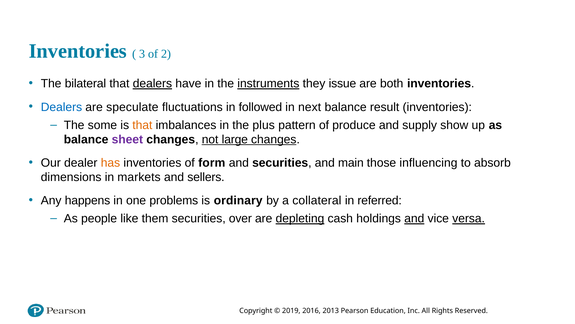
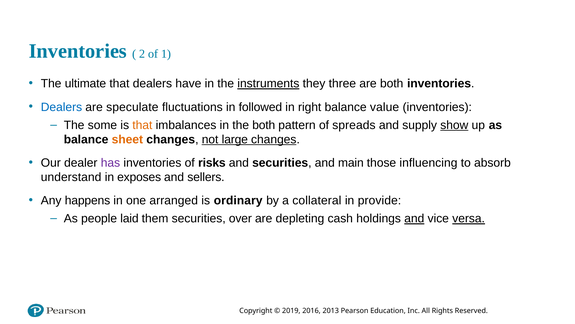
3: 3 -> 2
2: 2 -> 1
bilateral: bilateral -> ultimate
dealers at (152, 83) underline: present -> none
issue: issue -> three
next: next -> right
result: result -> value
the plus: plus -> both
produce: produce -> spreads
show underline: none -> present
sheet colour: purple -> orange
has colour: orange -> purple
form: form -> risks
dimensions: dimensions -> understand
markets: markets -> exposes
problems: problems -> arranged
referred: referred -> provide
like: like -> laid
depleting underline: present -> none
